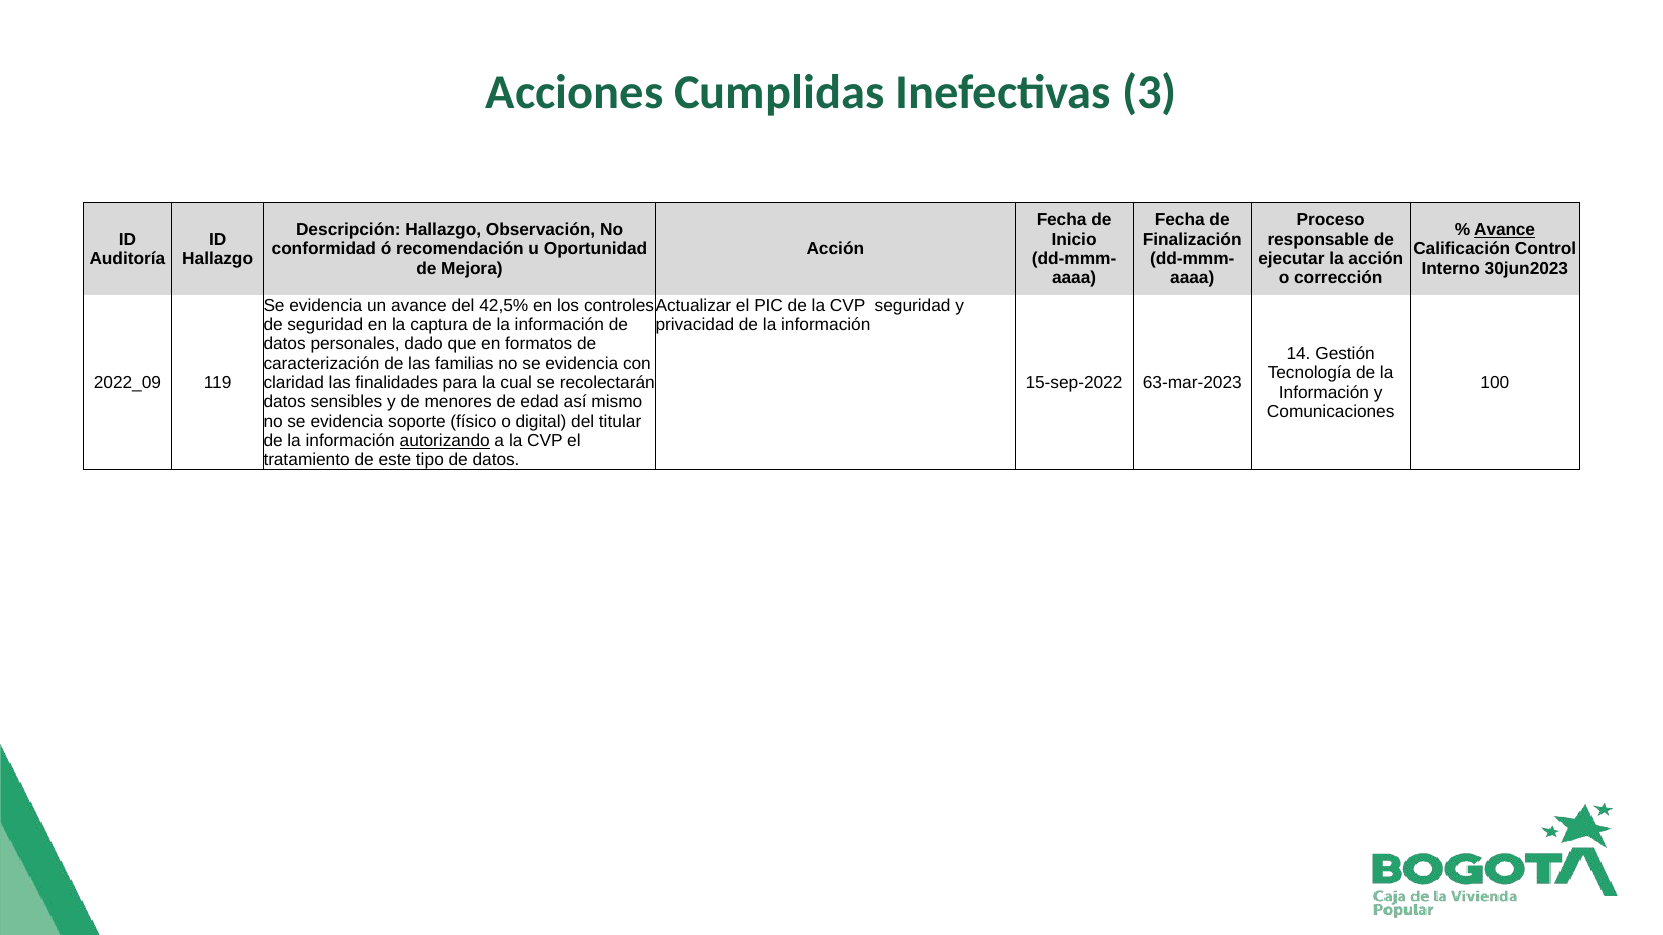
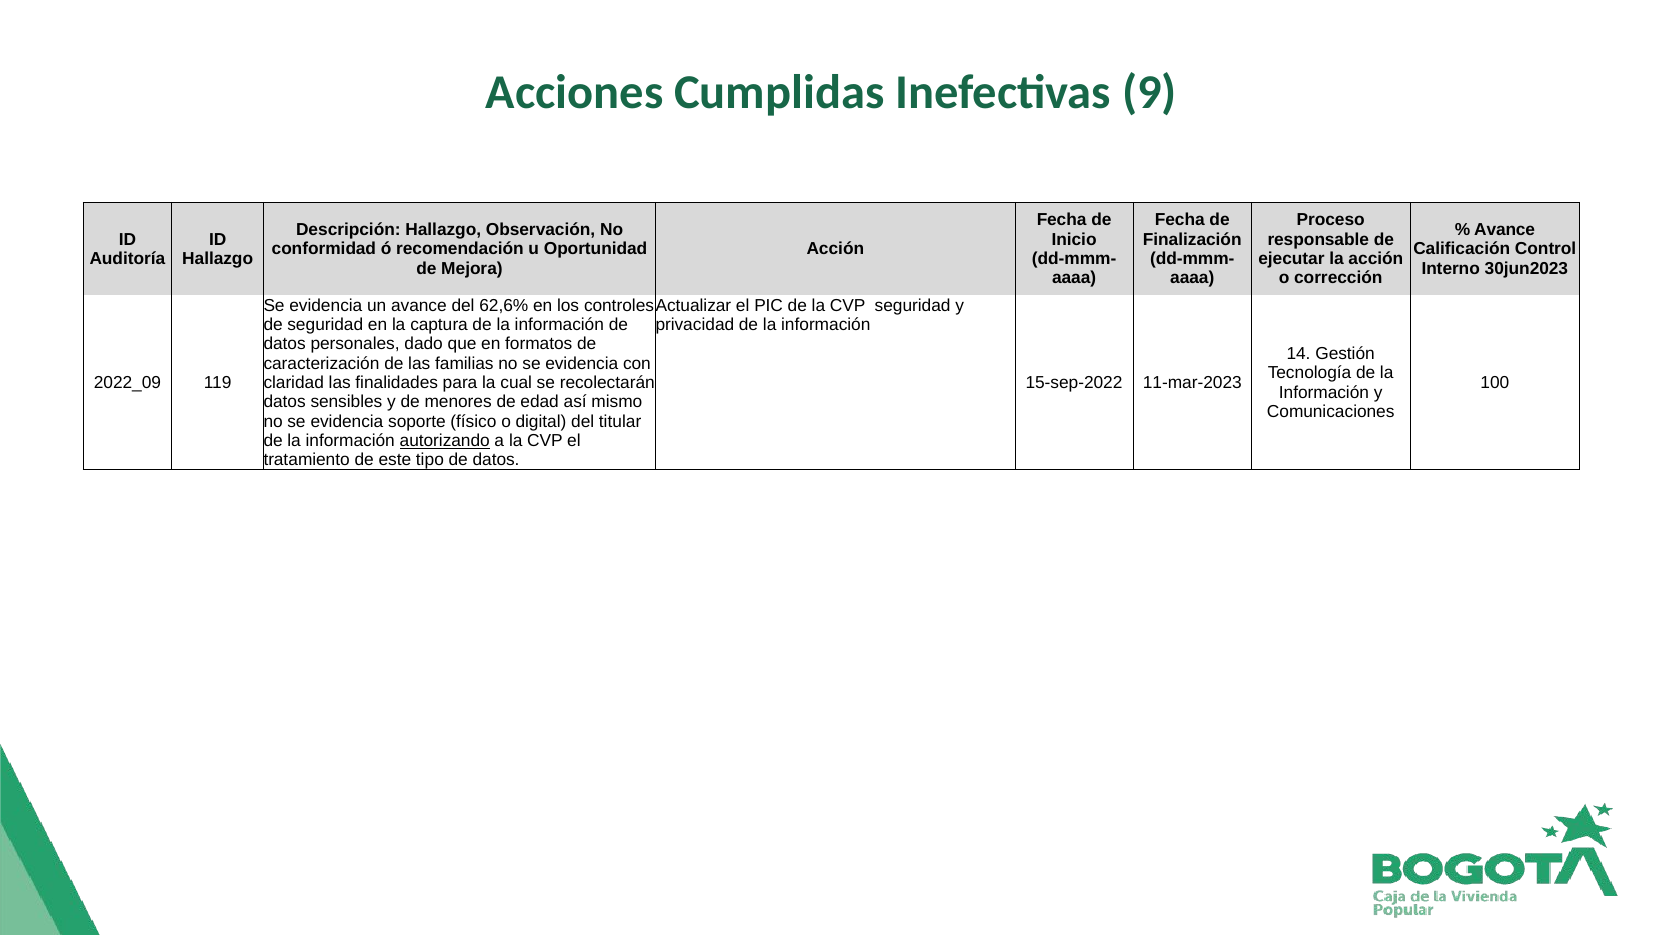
3: 3 -> 9
Avance at (1505, 230) underline: present -> none
42,5%: 42,5% -> 62,6%
63-mar-2023: 63-mar-2023 -> 11-mar-2023
